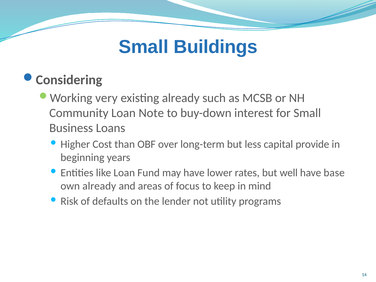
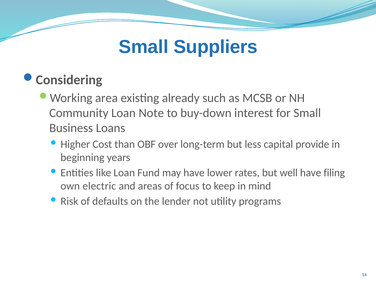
Buildings: Buildings -> Suppliers
very: very -> area
base: base -> filing
own already: already -> electric
